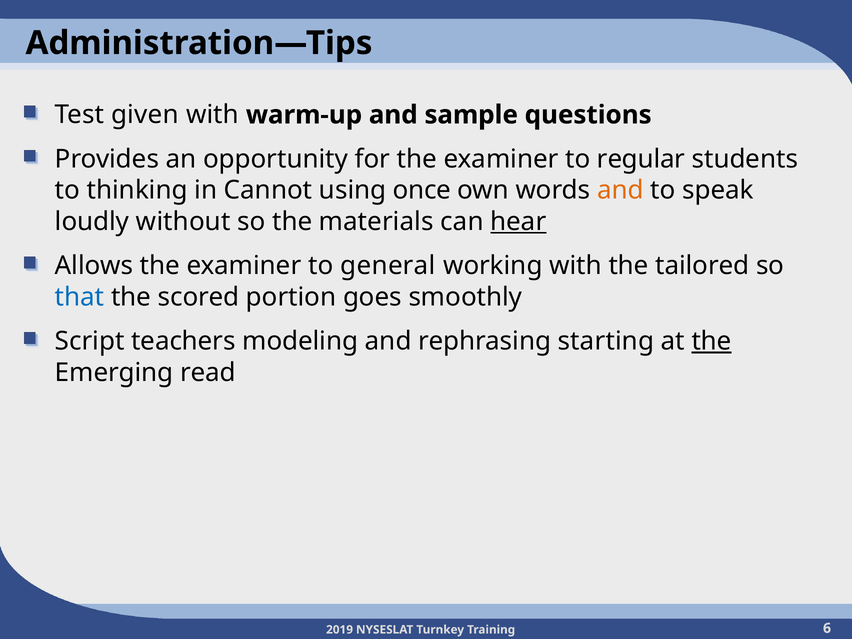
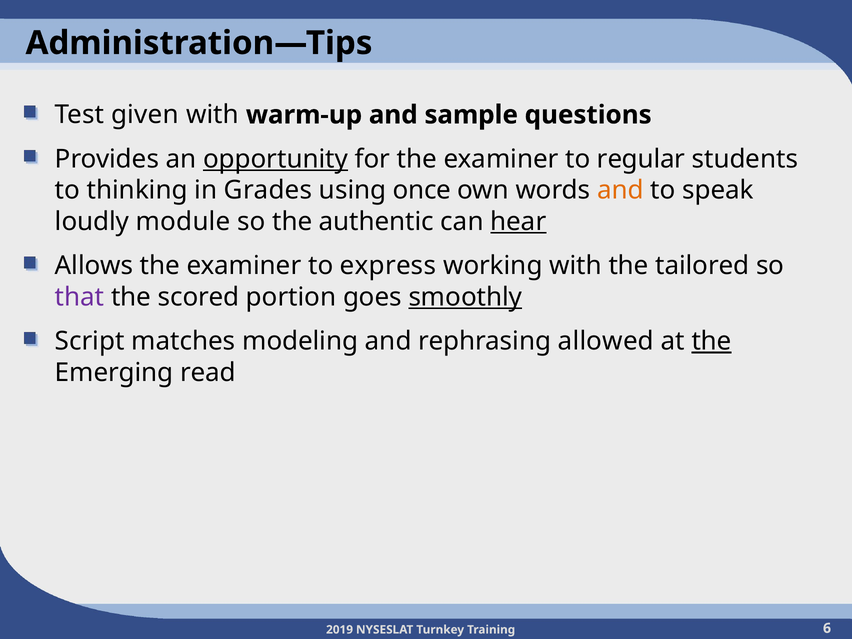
opportunity underline: none -> present
Cannot: Cannot -> Grades
without: without -> module
materials: materials -> authentic
general: general -> express
that colour: blue -> purple
smoothly underline: none -> present
teachers: teachers -> matches
starting: starting -> allowed
